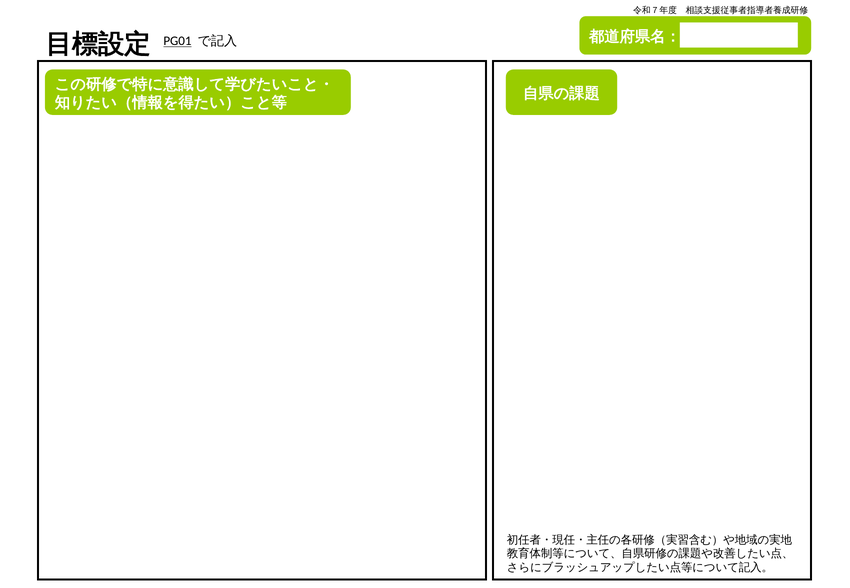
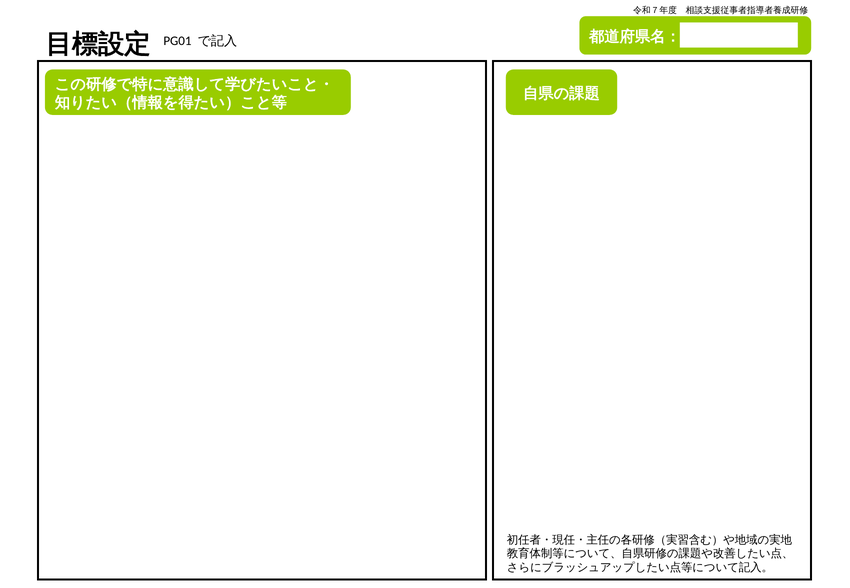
PG01 underline: present -> none
